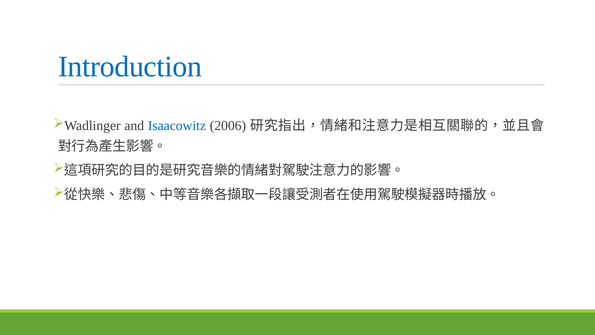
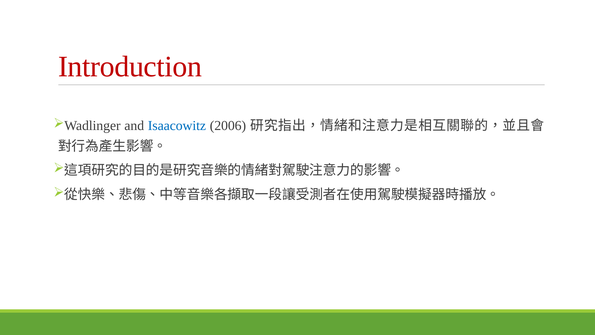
Introduction colour: blue -> red
